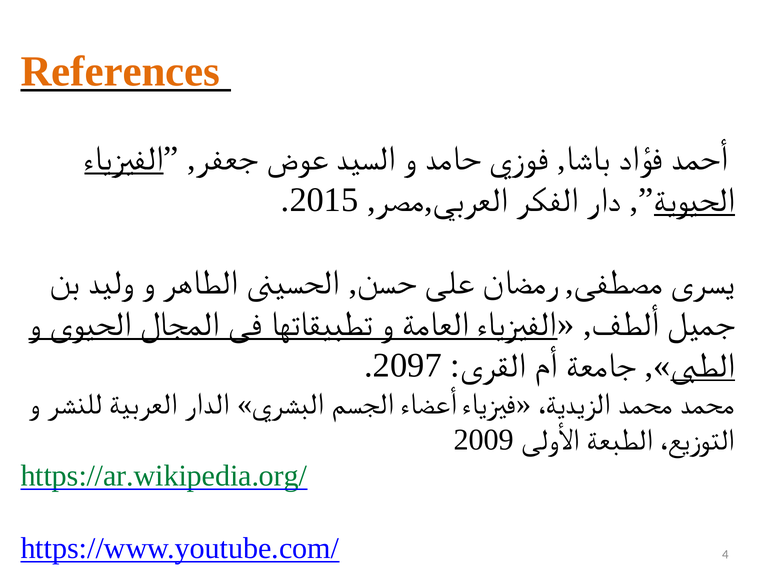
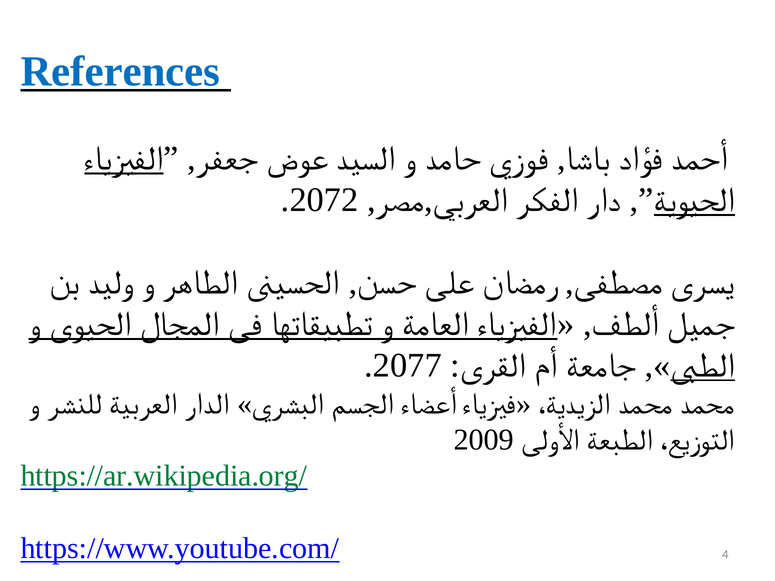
References colour: orange -> blue
2015: 2015 -> 2072
2097: 2097 -> 2077
